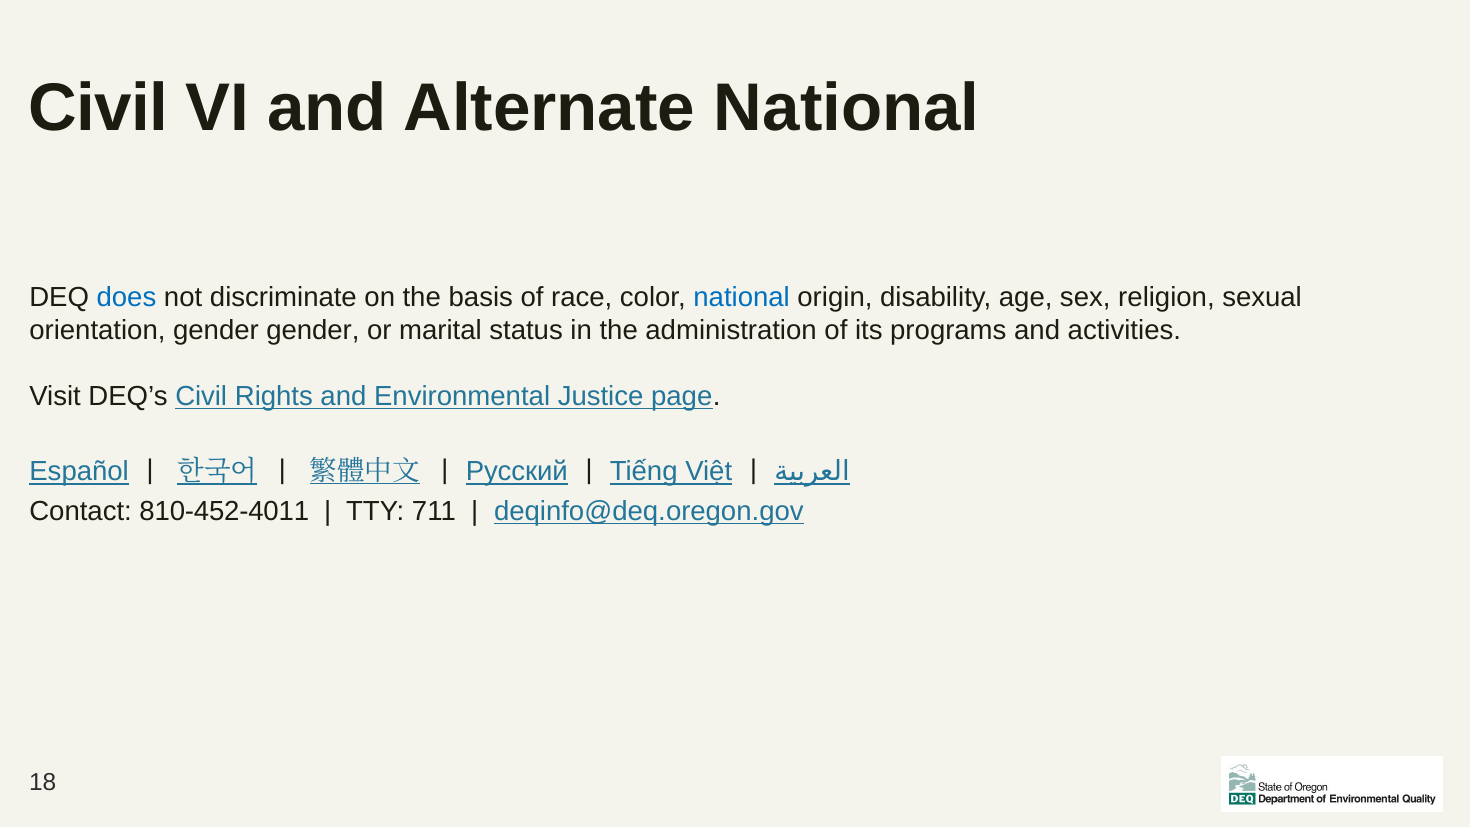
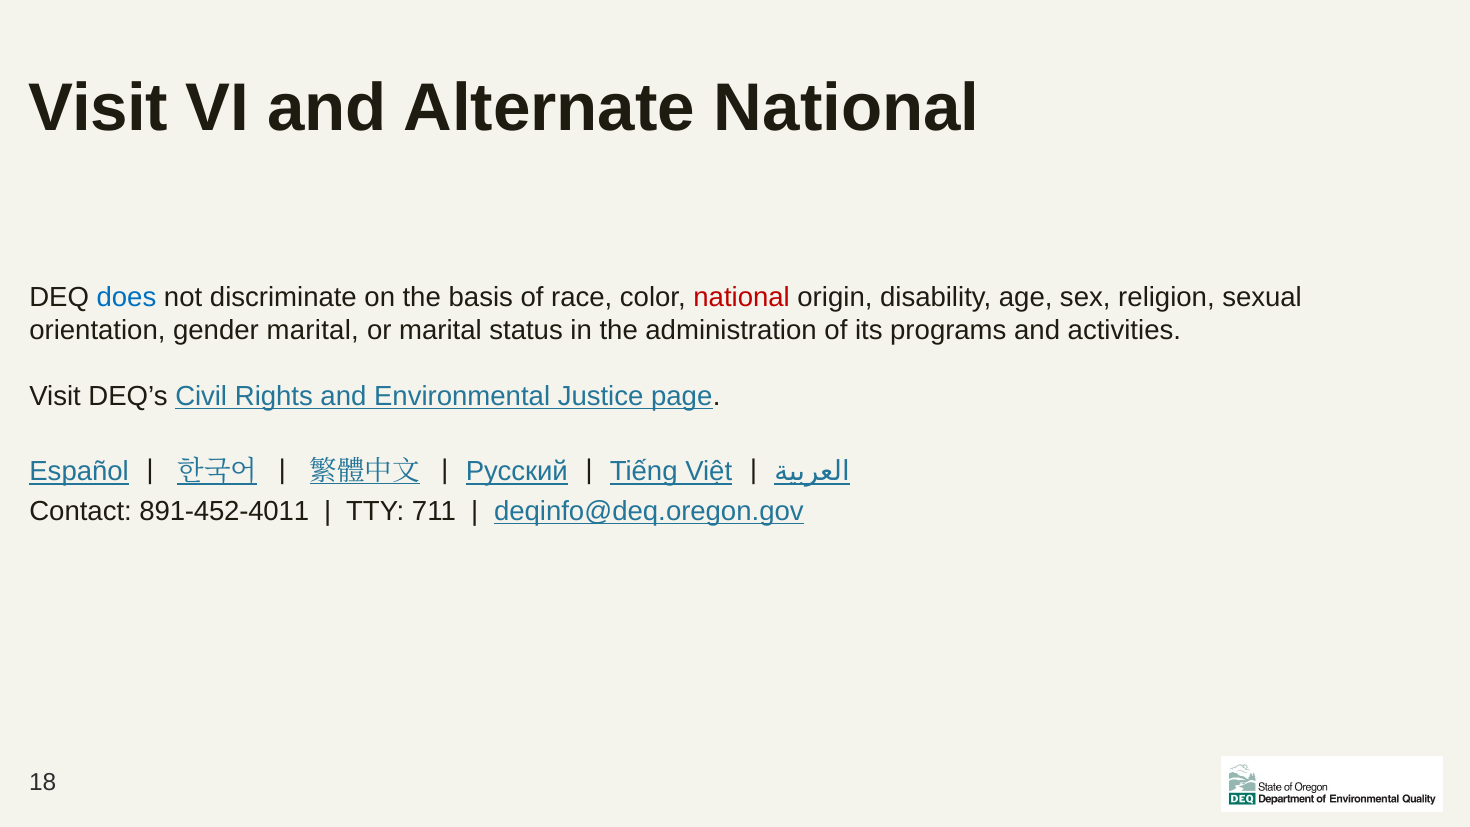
Civil at (98, 109): Civil -> Visit
national at (742, 297) colour: blue -> red
gender gender: gender -> marital
810-452-4011: 810-452-4011 -> 891-452-4011
